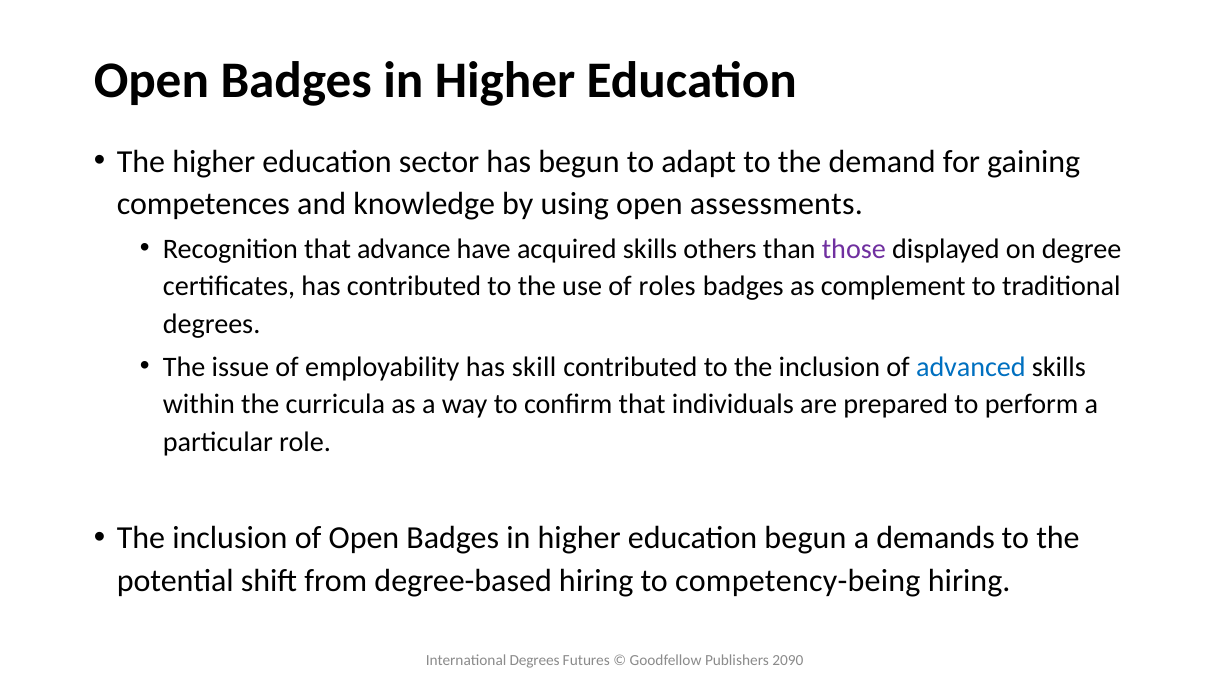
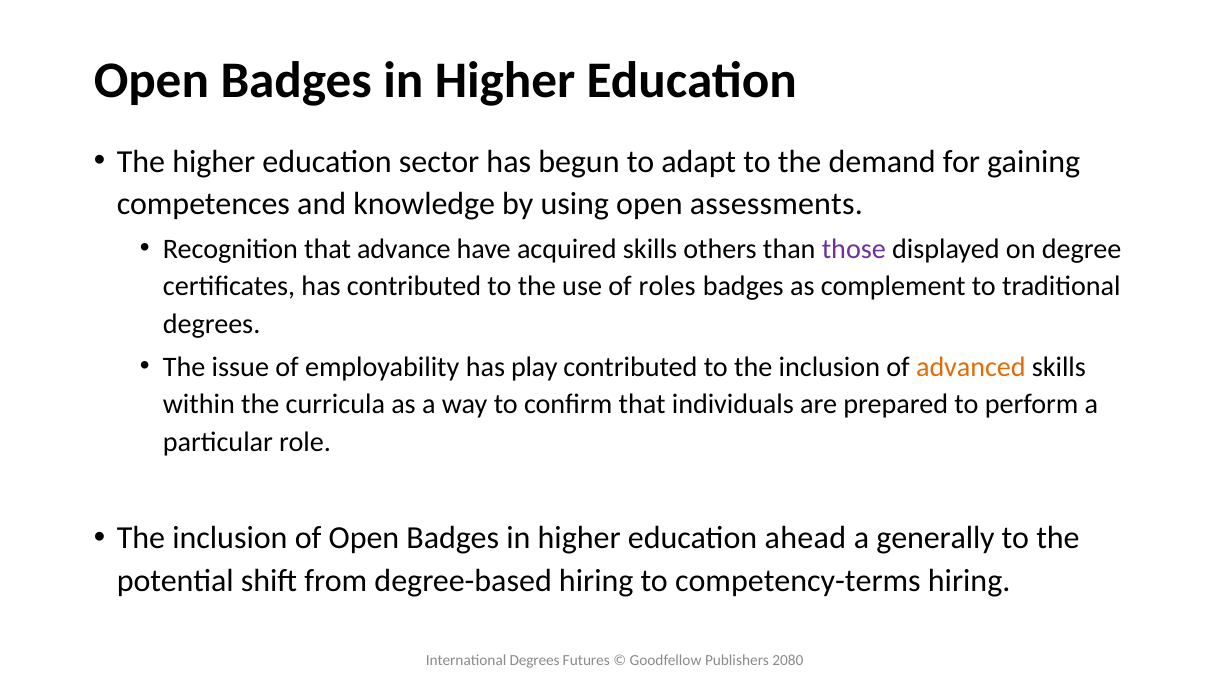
skill: skill -> play
advanced colour: blue -> orange
education begun: begun -> ahead
demands: demands -> generally
competency-being: competency-being -> competency-terms
2090: 2090 -> 2080
